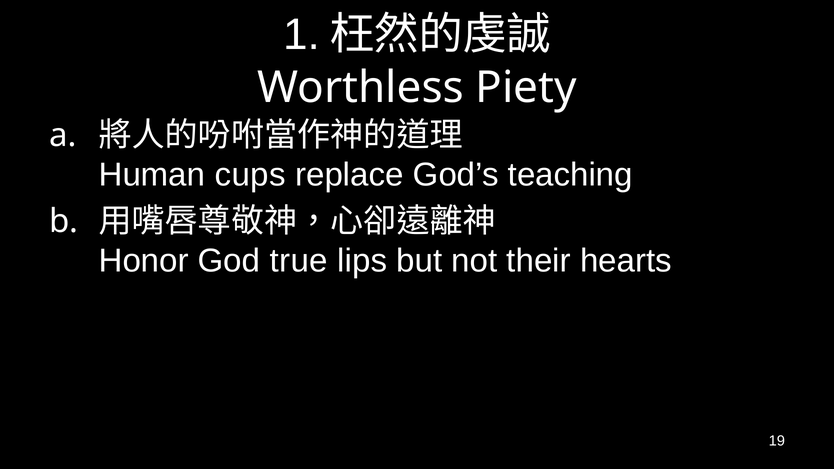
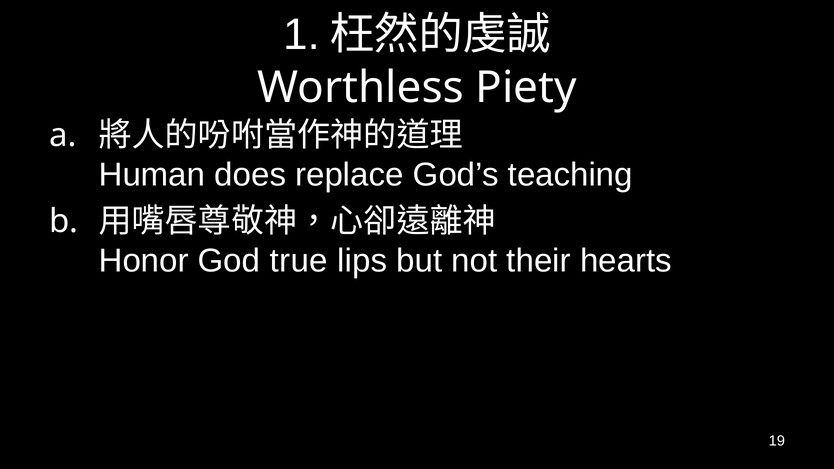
cups: cups -> does
